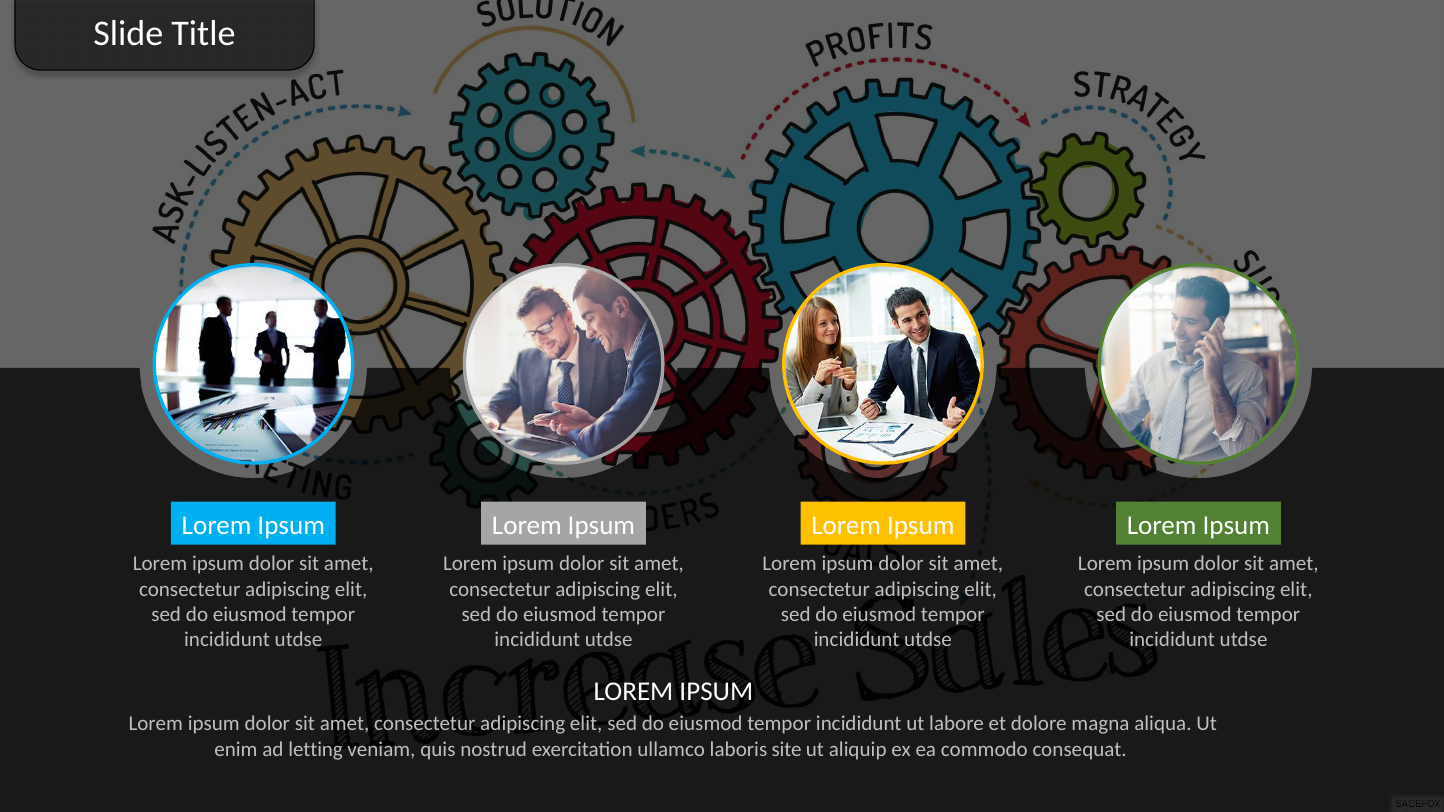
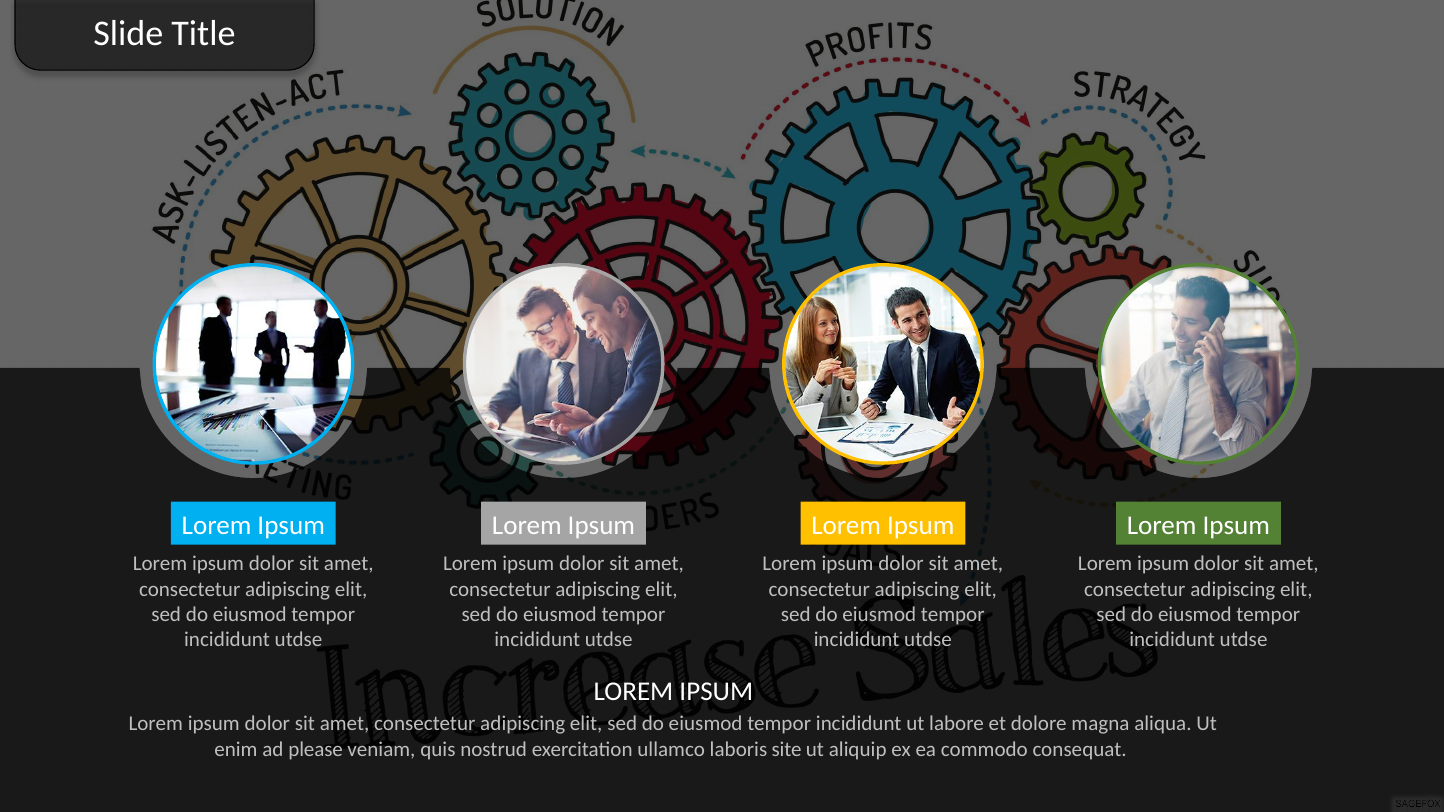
letting: letting -> please
